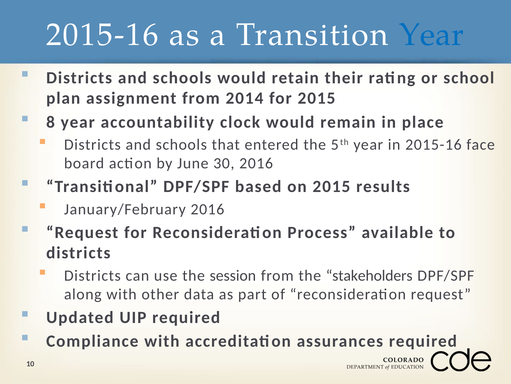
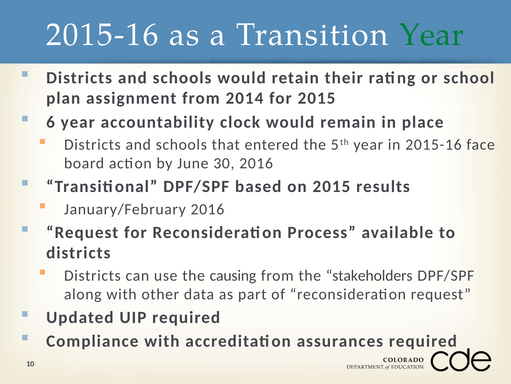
Year at (431, 35) colour: blue -> green
8: 8 -> 6
session: session -> causing
